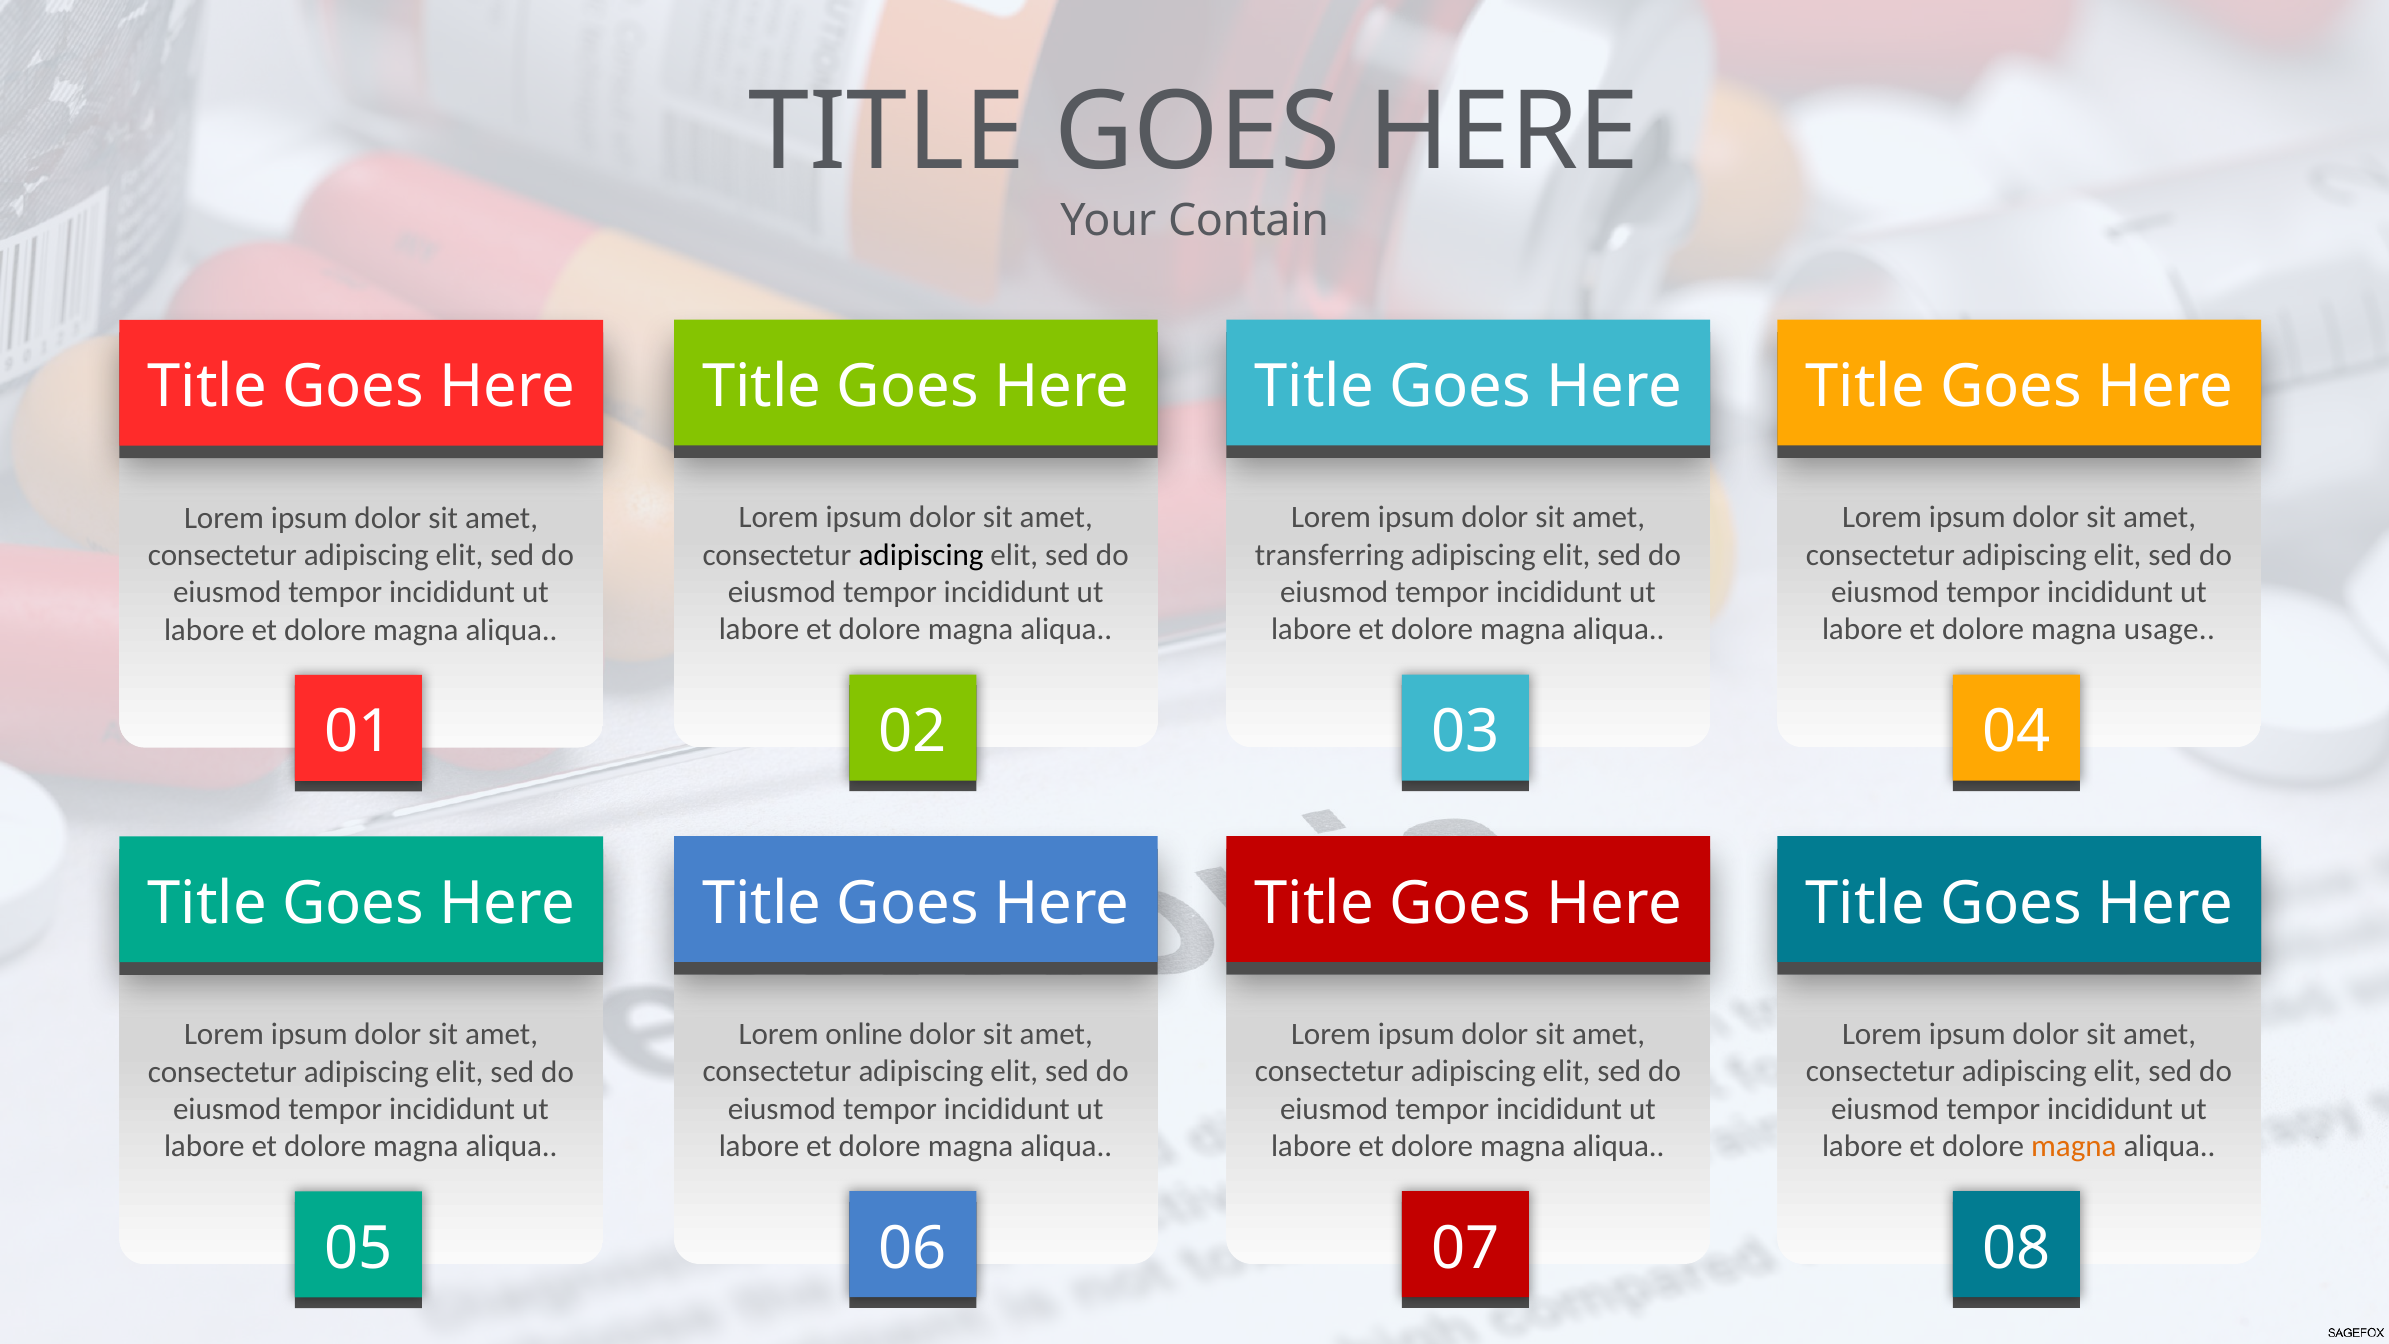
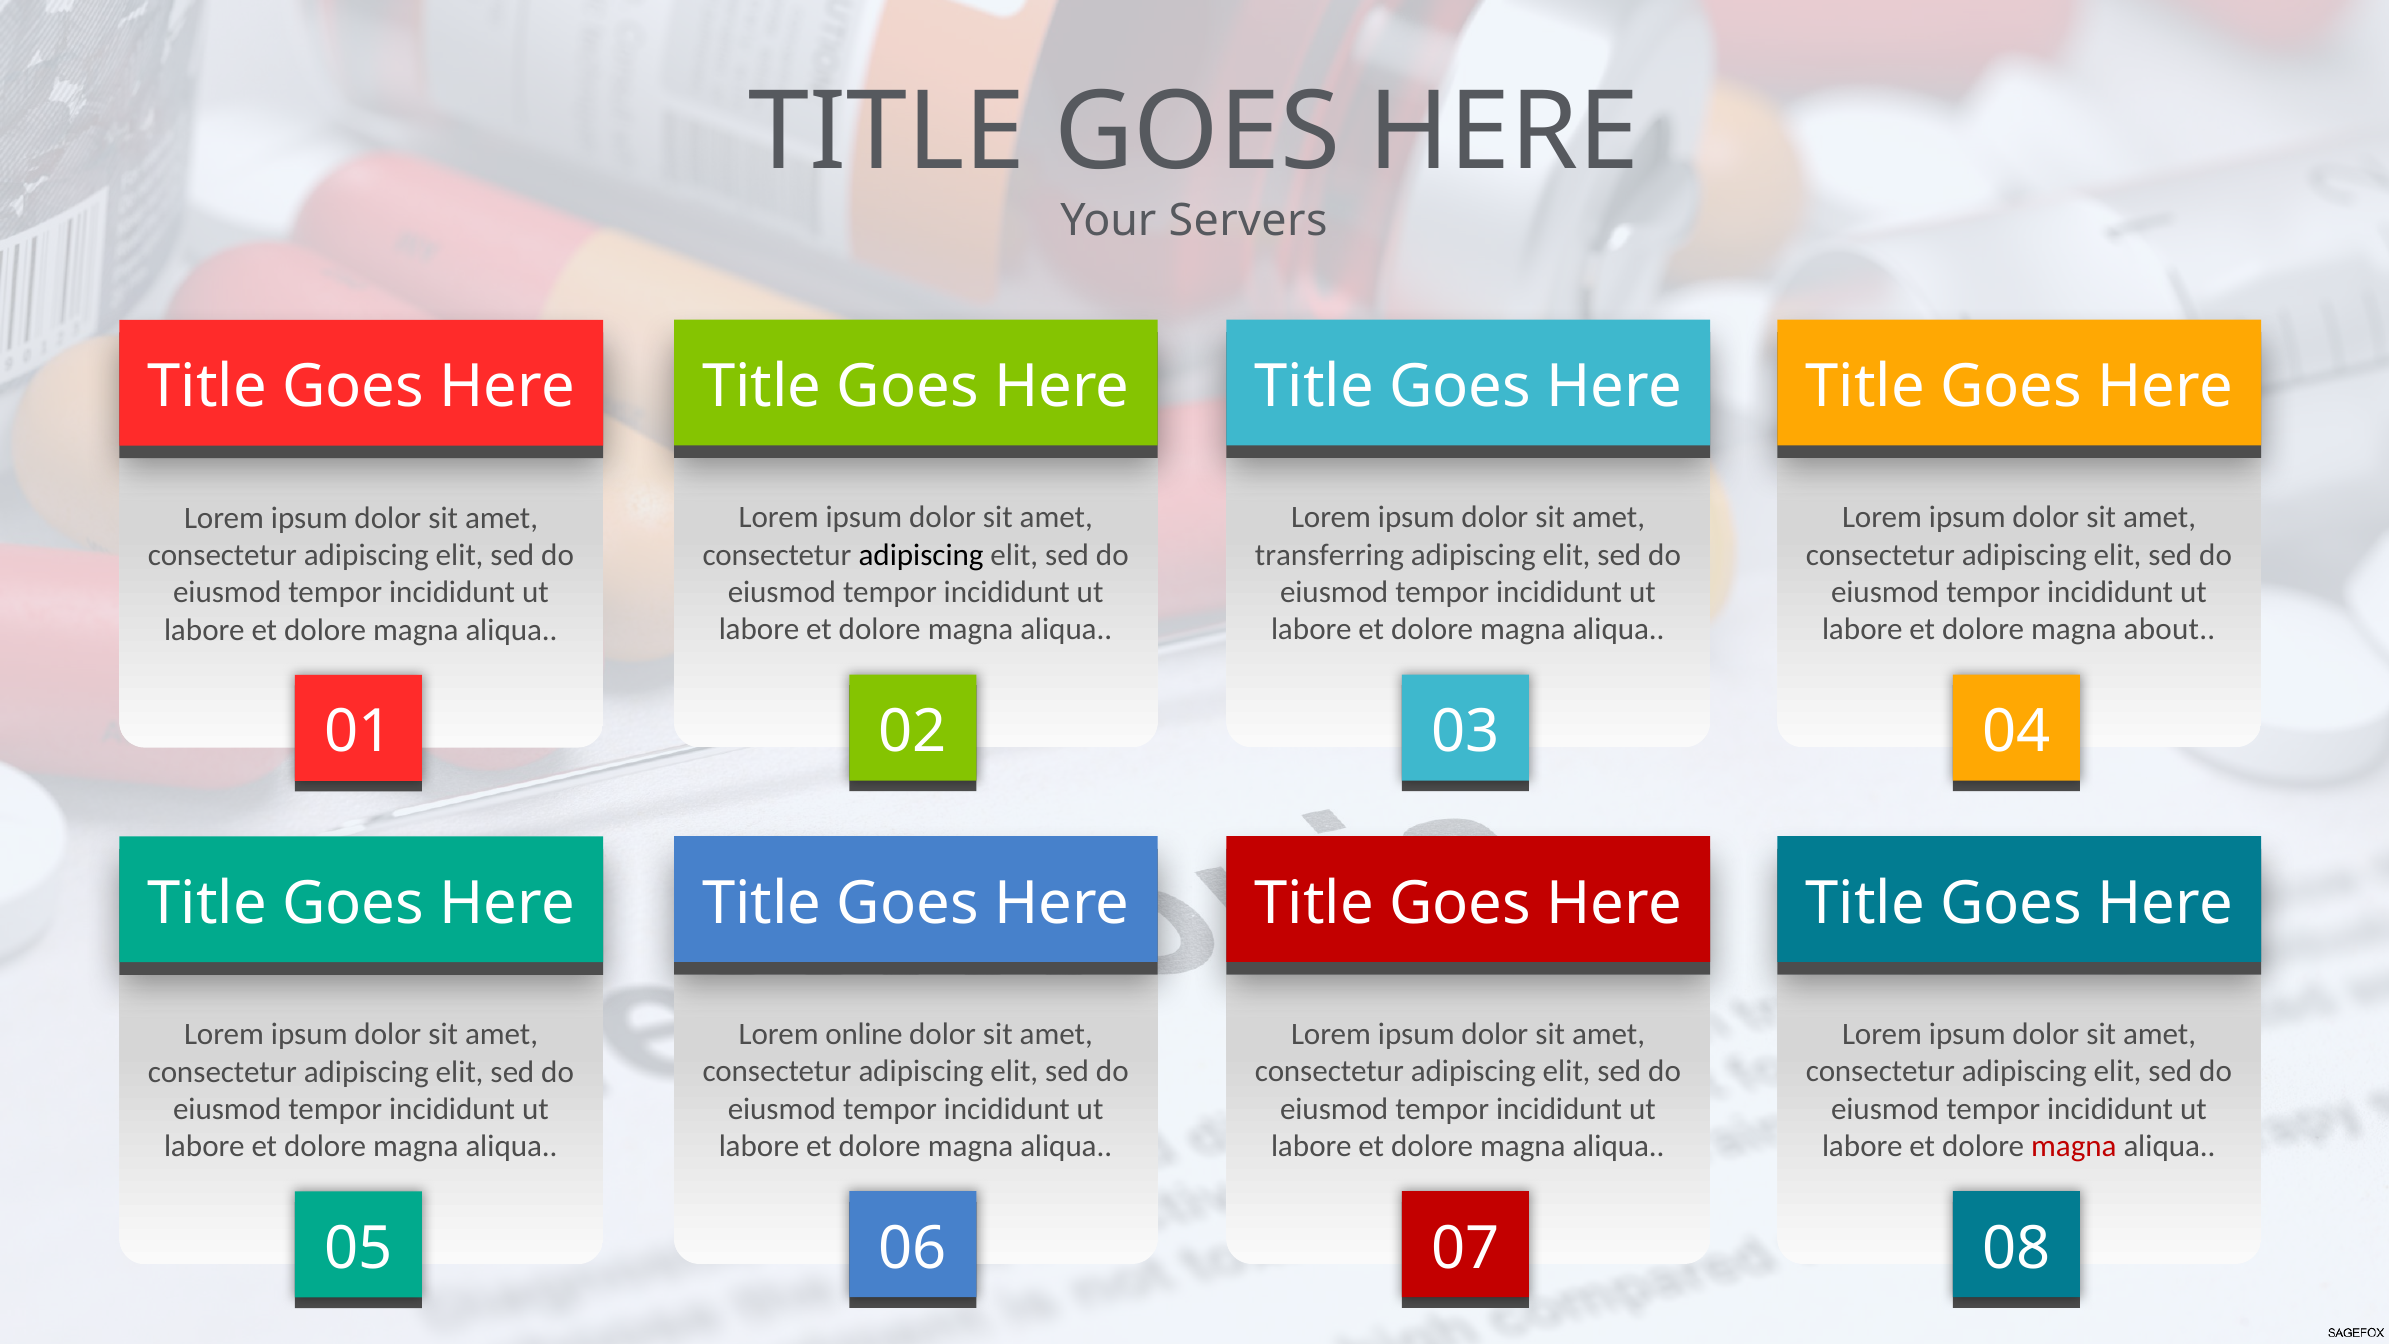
Contain: Contain -> Servers
usage: usage -> about
magna at (2074, 1146) colour: orange -> red
